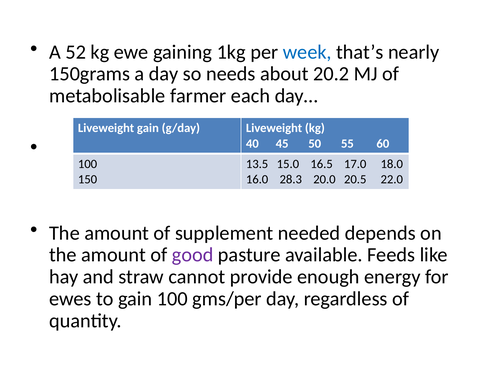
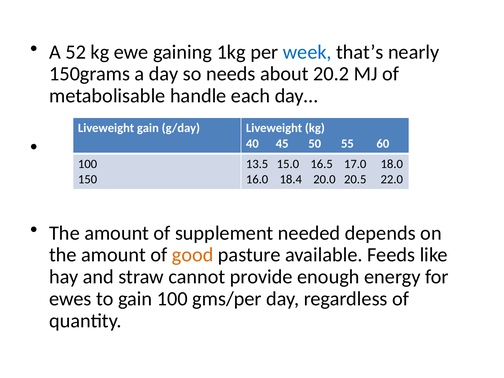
farmer: farmer -> handle
28.3: 28.3 -> 18.4
good colour: purple -> orange
